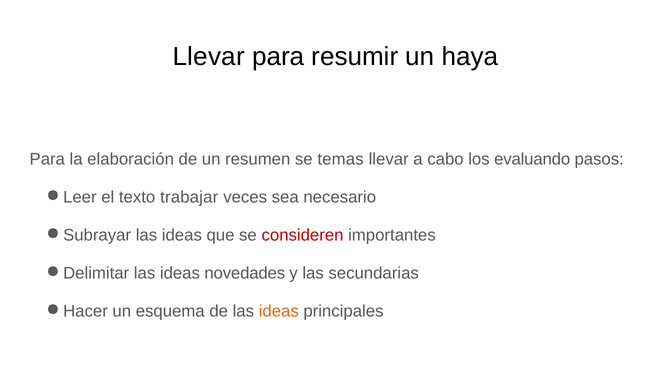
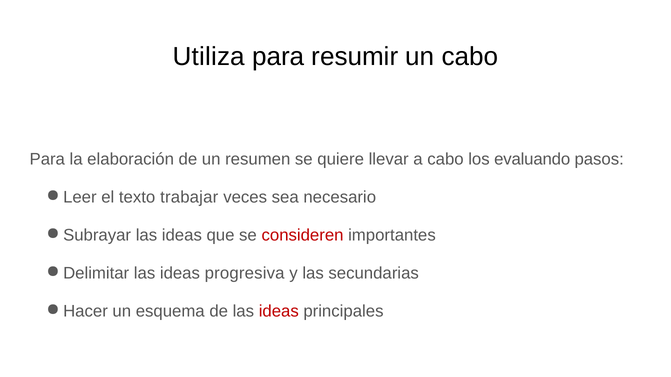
Llevar at (209, 57): Llevar -> Utiliza
un haya: haya -> cabo
temas: temas -> quiere
novedades: novedades -> progresiva
ideas at (279, 312) colour: orange -> red
